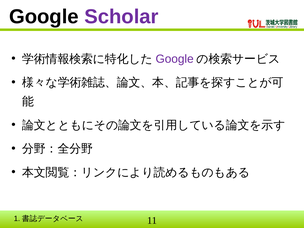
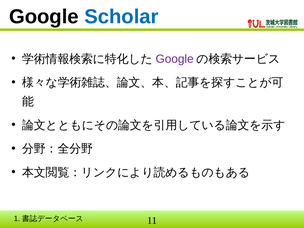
Scholar colour: purple -> blue
